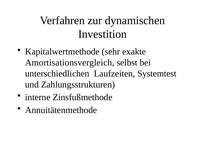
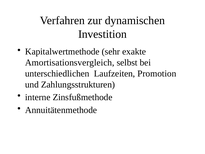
Systemtest: Systemtest -> Promotion
